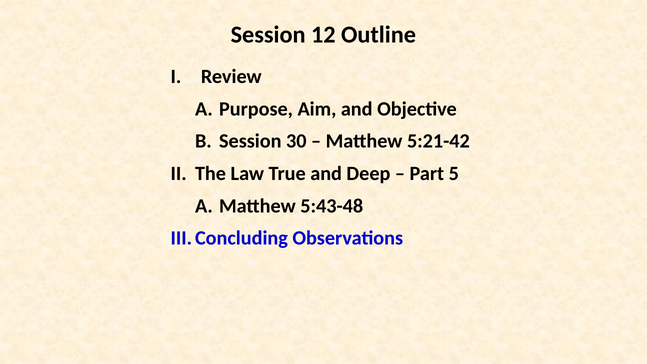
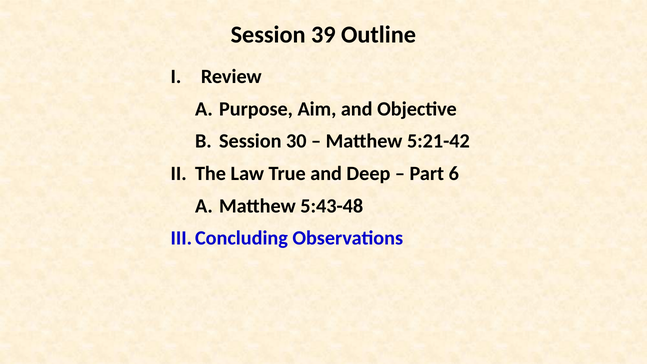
12: 12 -> 39
5: 5 -> 6
